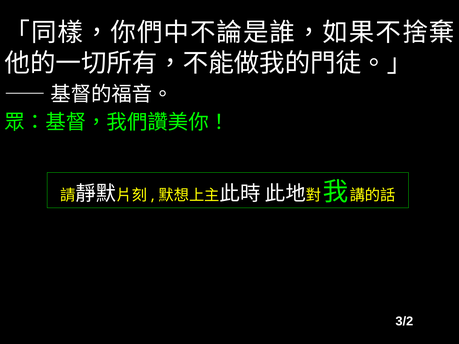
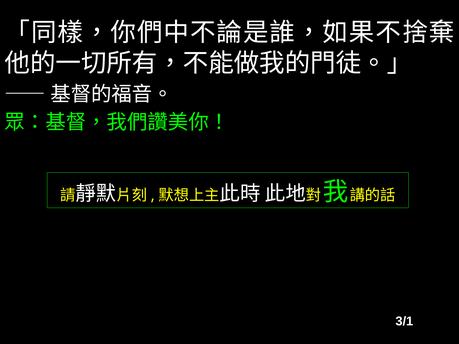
3/2: 3/2 -> 3/1
